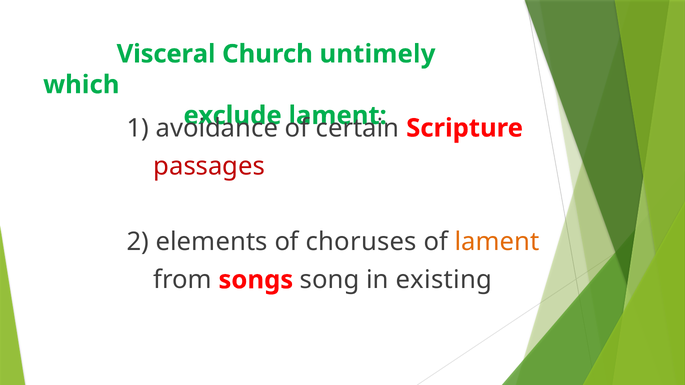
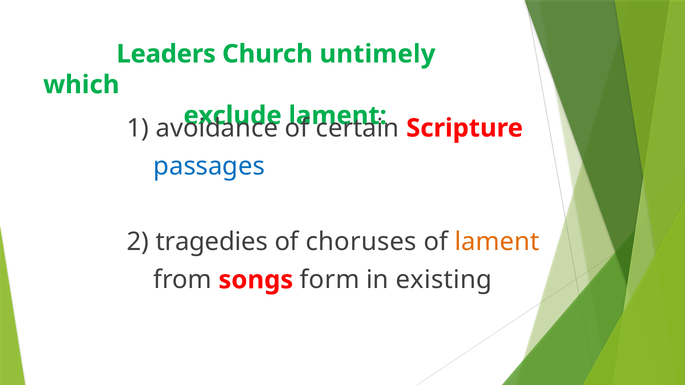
Visceral: Visceral -> Leaders
passages colour: red -> blue
elements: elements -> tragedies
song: song -> form
